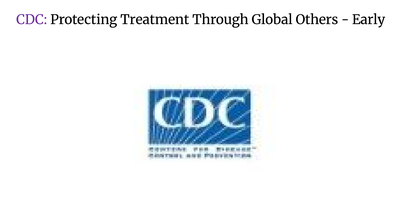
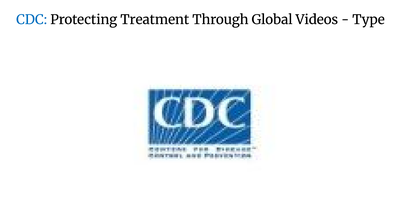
CDC colour: purple -> blue
Others: Others -> Videos
Early: Early -> Type
